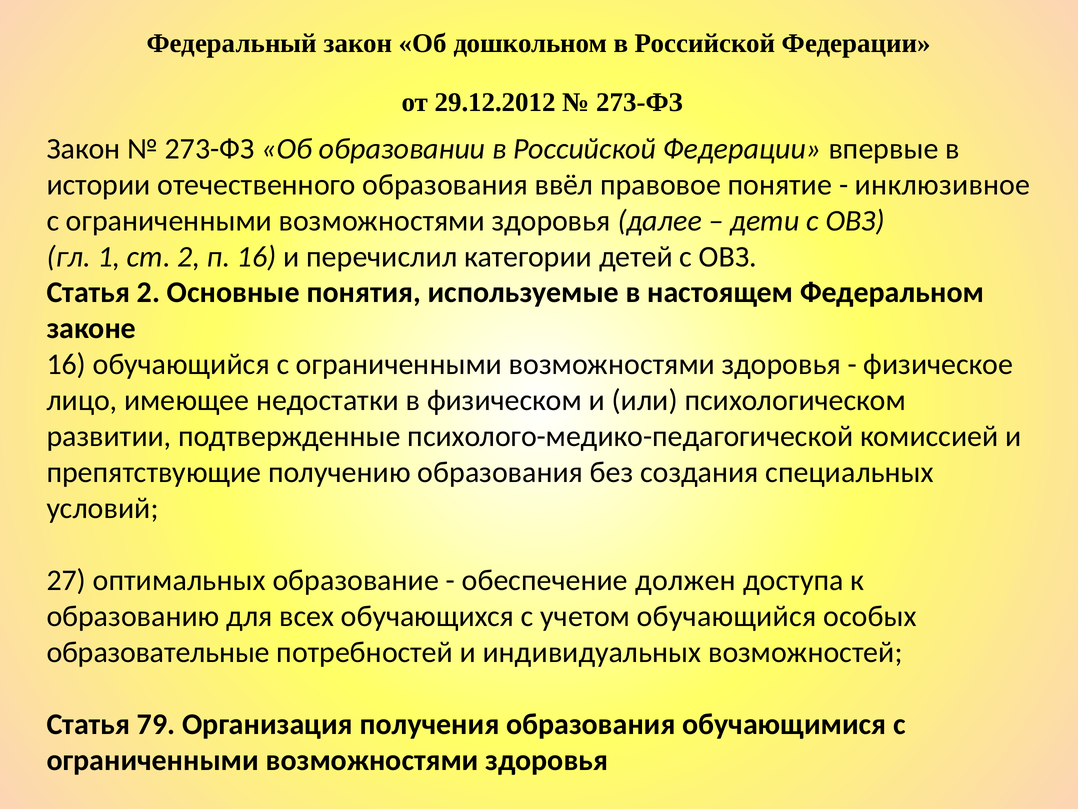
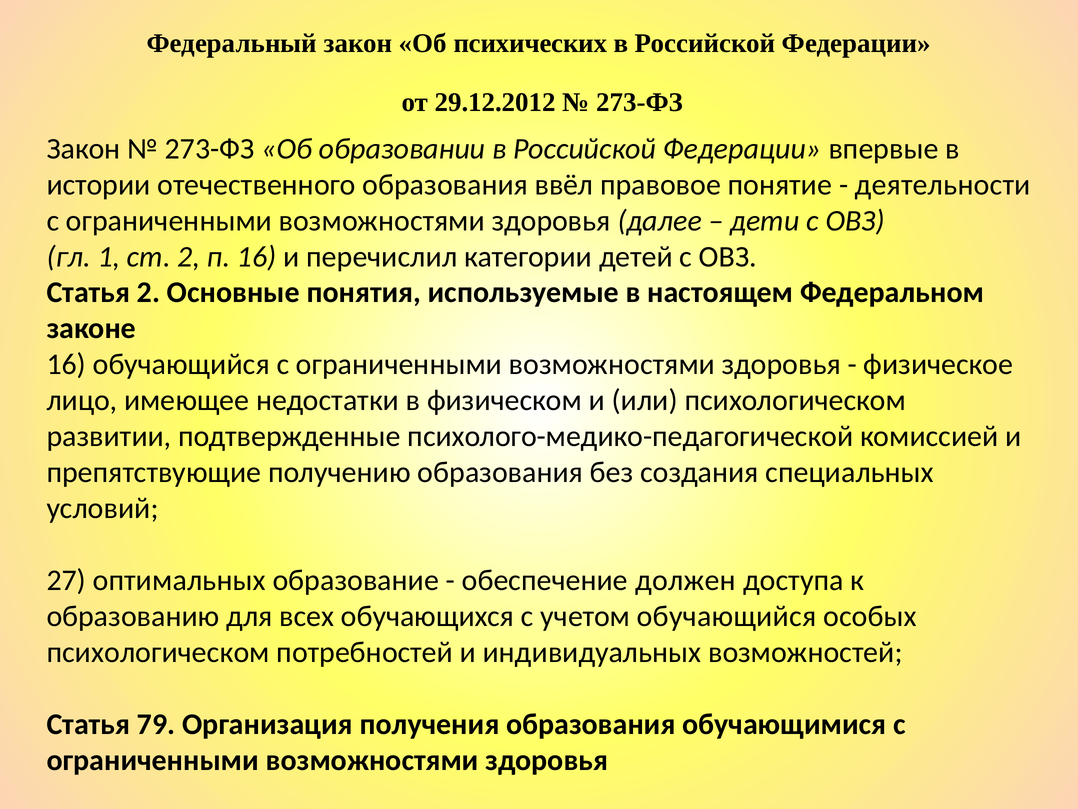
дошкольном: дошкольном -> психических
инклюзивное: инклюзивное -> деятельности
образовательные at (158, 652): образовательные -> психологическом
